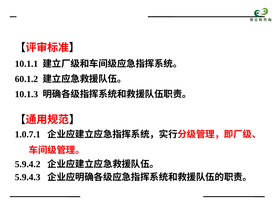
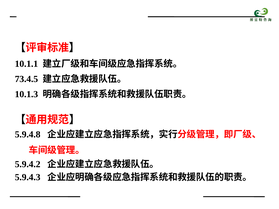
60.1.2: 60.1.2 -> 73.4.5
1.0.7.1: 1.0.7.1 -> 5.9.4.8
